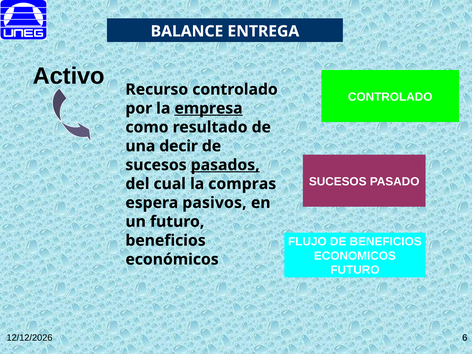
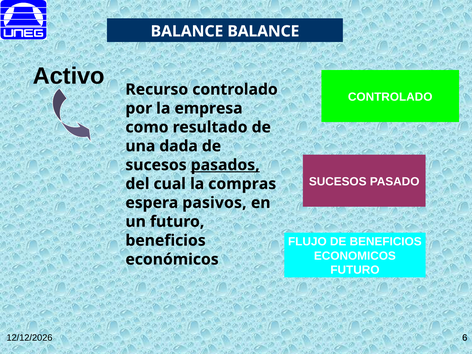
BALANCE ENTREGA: ENTREGA -> BALANCE
empresa underline: present -> none
decir: decir -> dada
